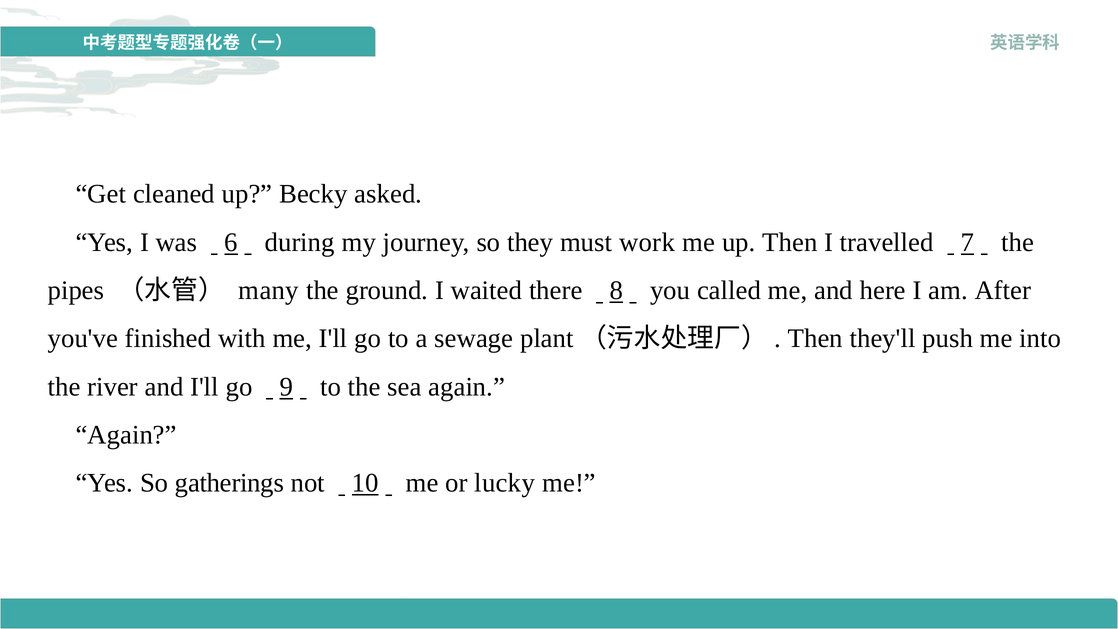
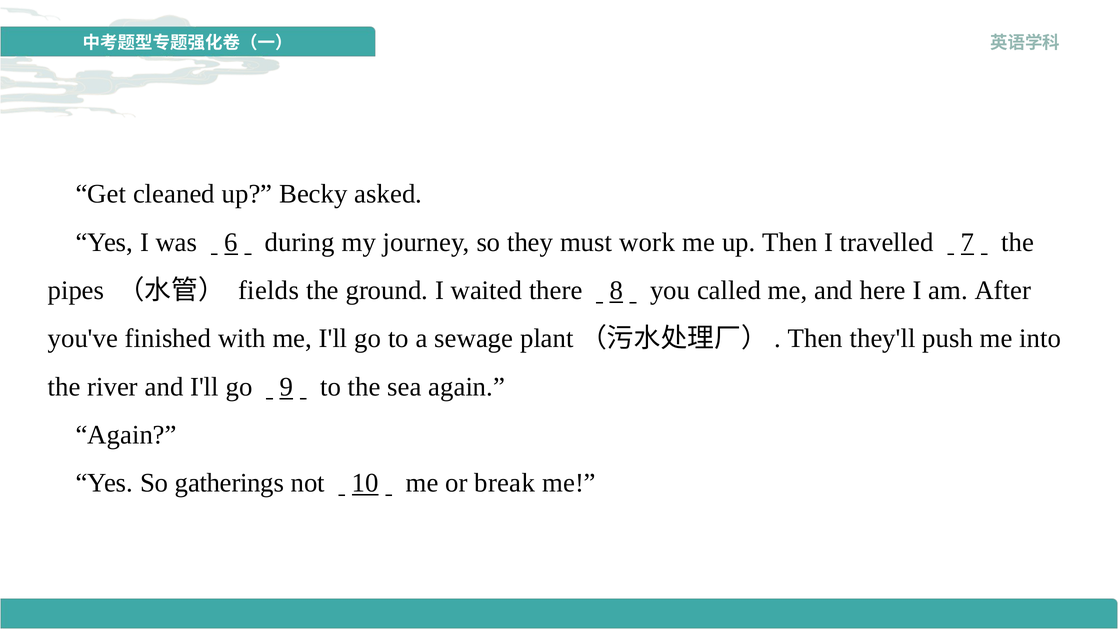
many: many -> fields
lucky: lucky -> break
